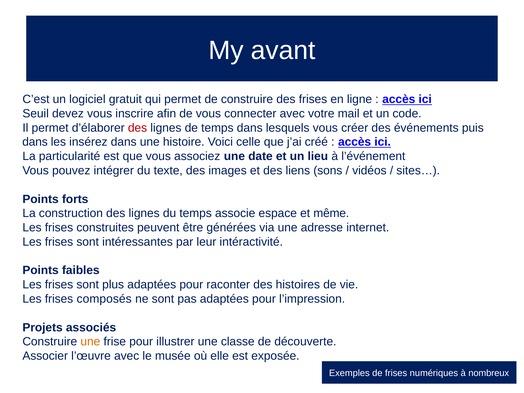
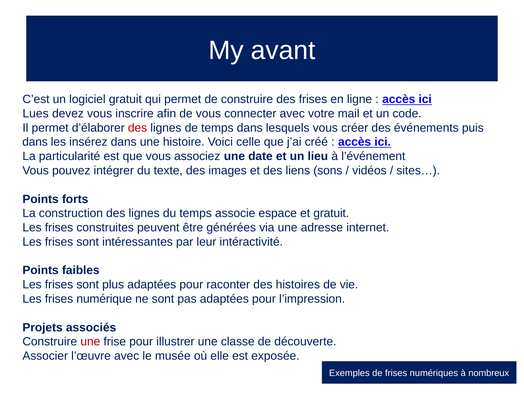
Seuil: Seuil -> Lues
et même: même -> gratuit
composés: composés -> numérique
une at (90, 342) colour: orange -> red
